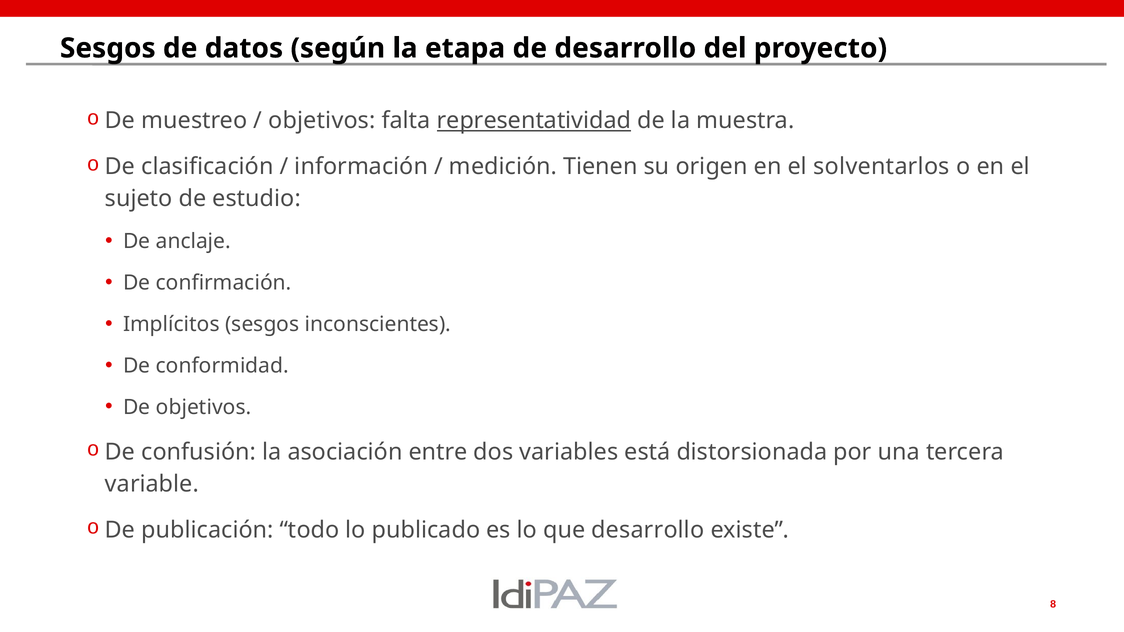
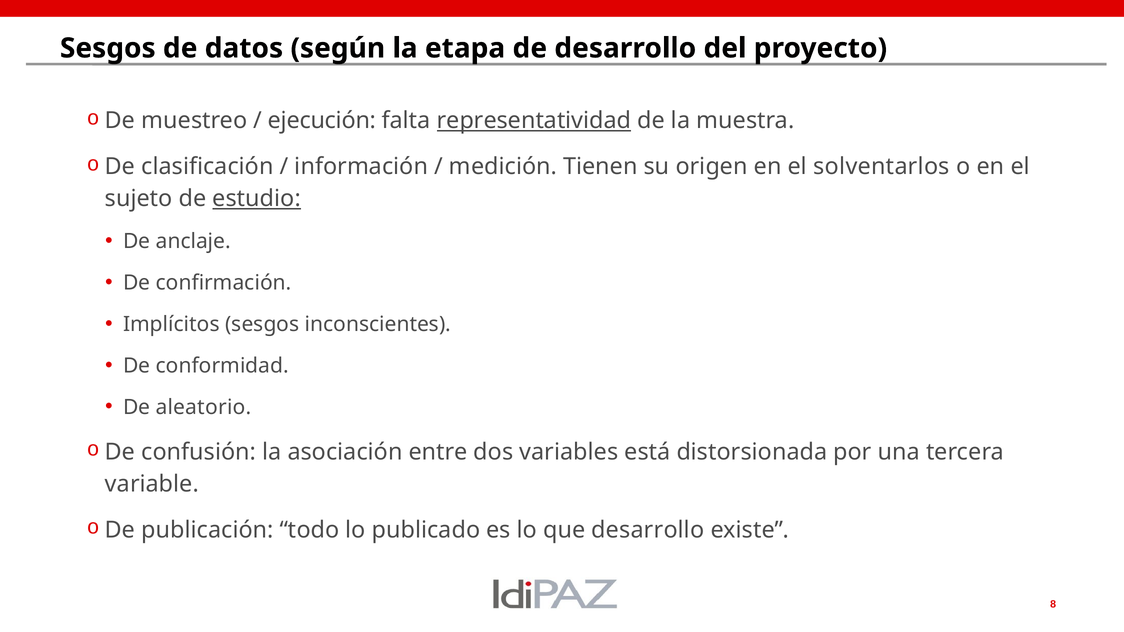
objetivos at (322, 121): objetivos -> ejecución
estudio underline: none -> present
De objetivos: objetivos -> aleatorio
